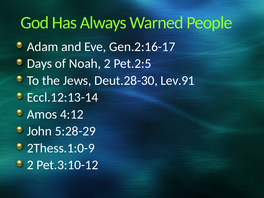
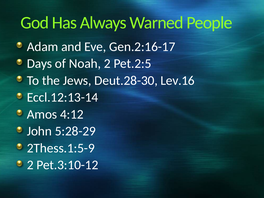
Lev.91: Lev.91 -> Lev.16
2Thess.1:0-9: 2Thess.1:0-9 -> 2Thess.1:5-9
